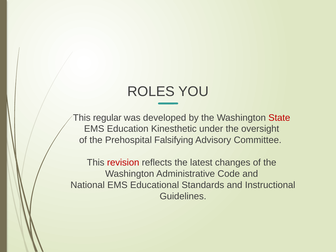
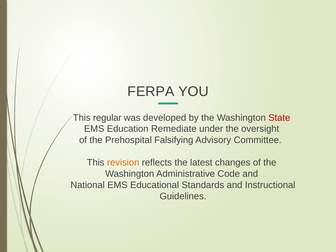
ROLES: ROLES -> FERPA
Kinesthetic: Kinesthetic -> Remediate
revision colour: red -> orange
